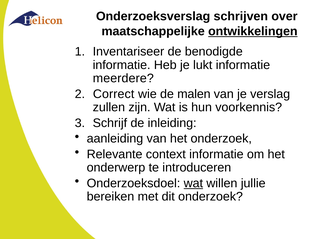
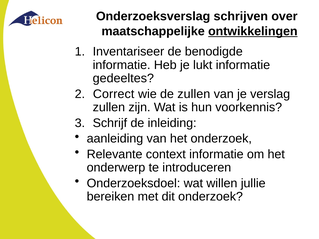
meerdere: meerdere -> gedeeltes
de malen: malen -> zullen
wat at (193, 183) underline: present -> none
